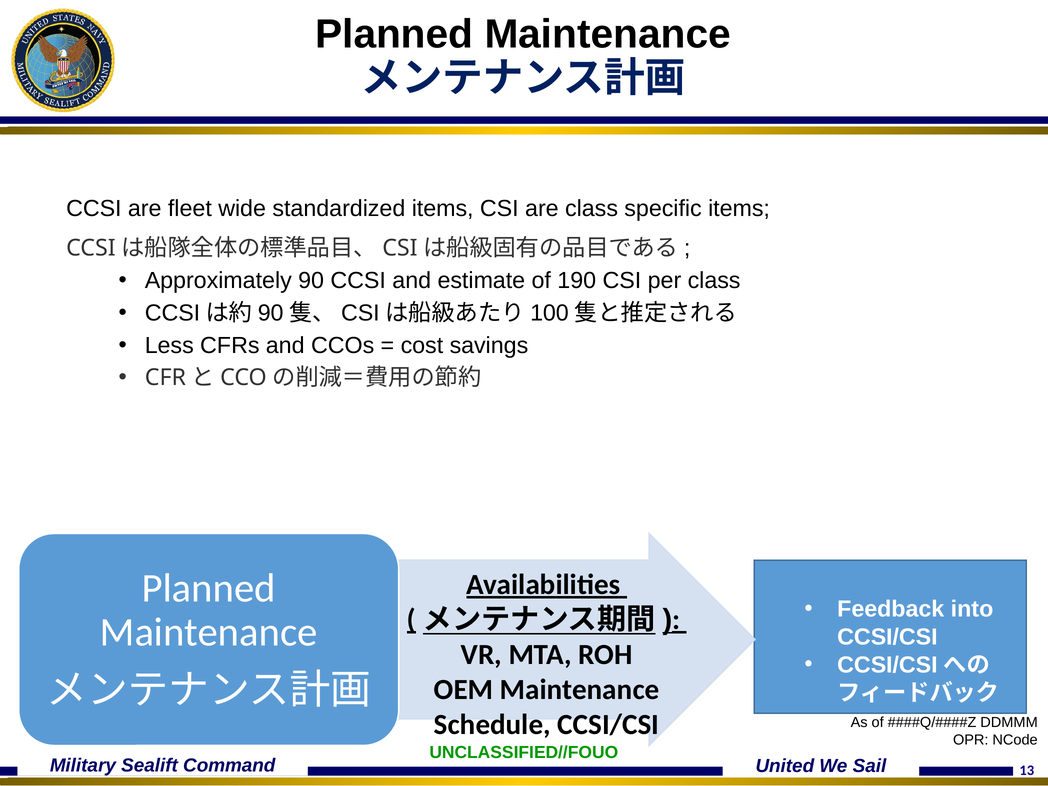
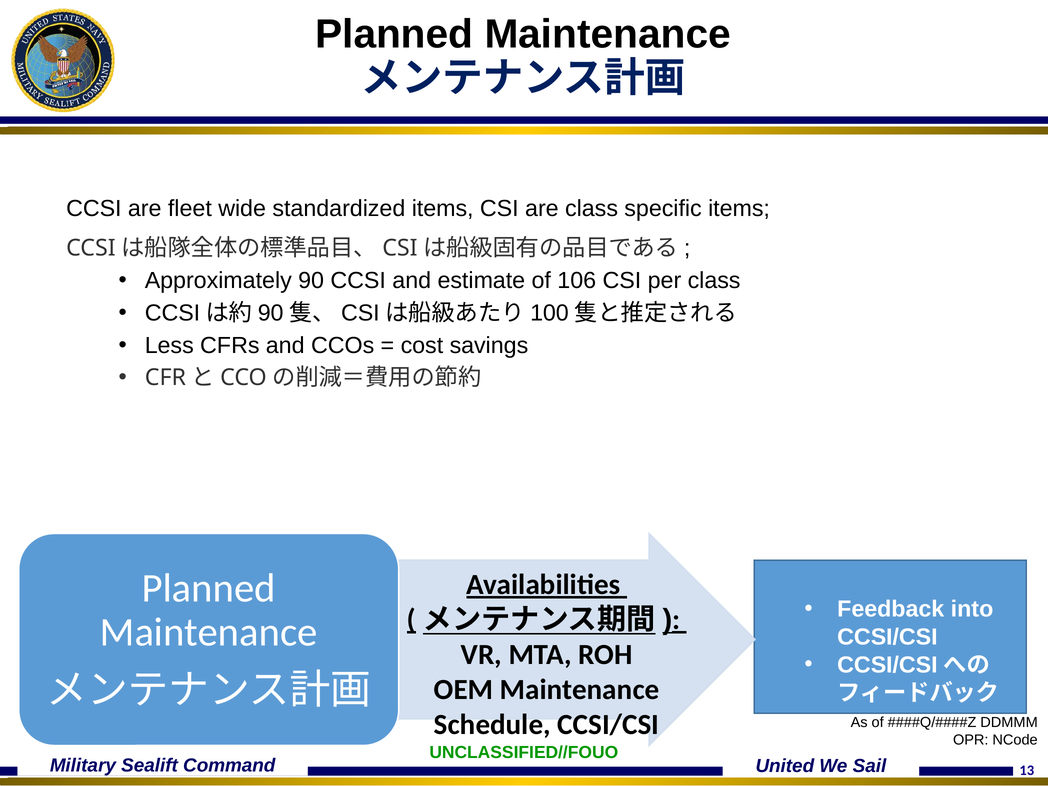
190: 190 -> 106
